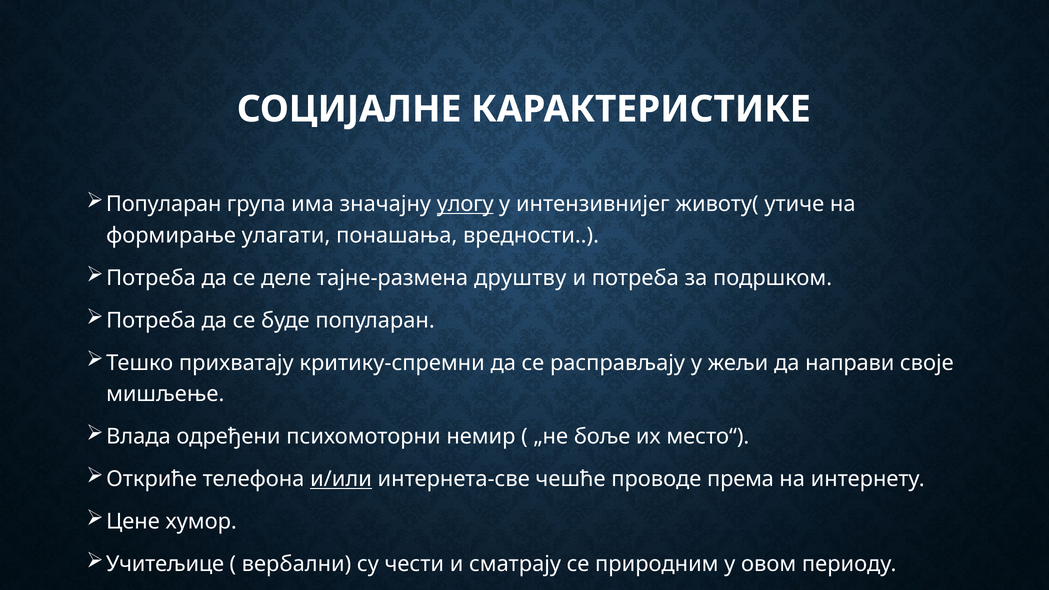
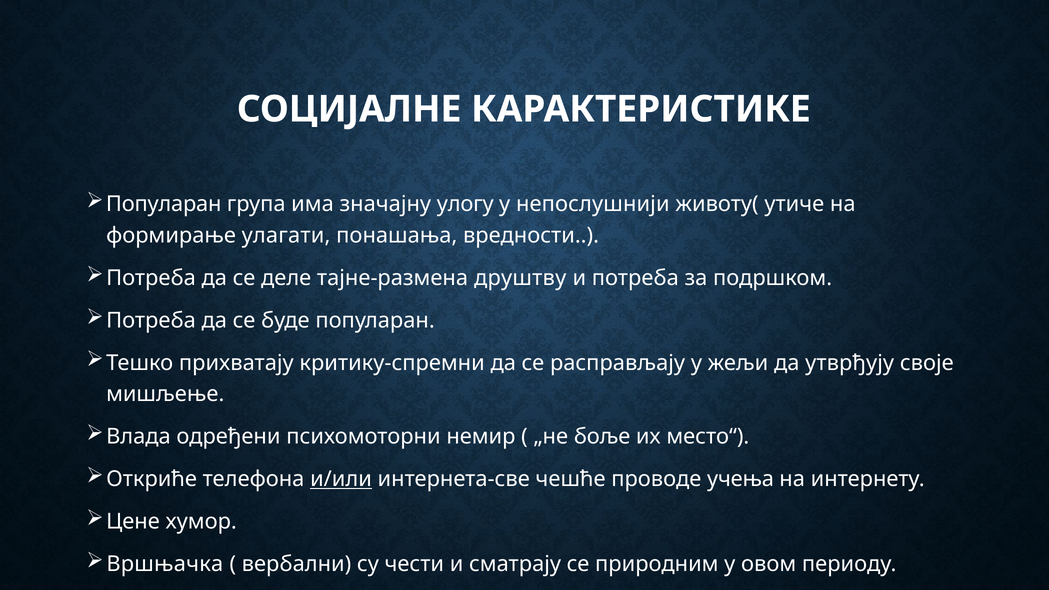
улогу underline: present -> none
интензивнијег: интензивнијег -> непослушнији
направи: направи -> утврђују
према: према -> учења
Учитељице: Учитељице -> Вршњачка
